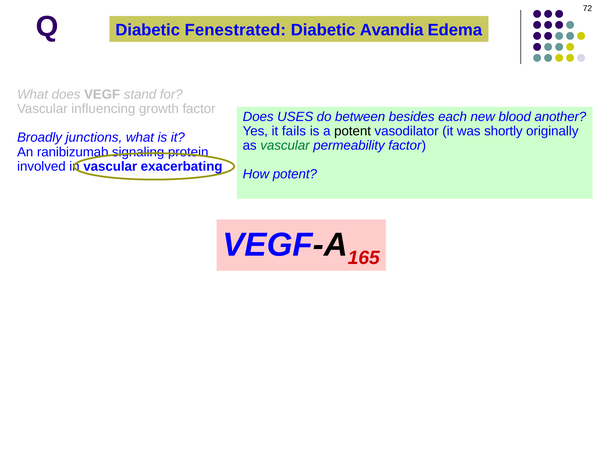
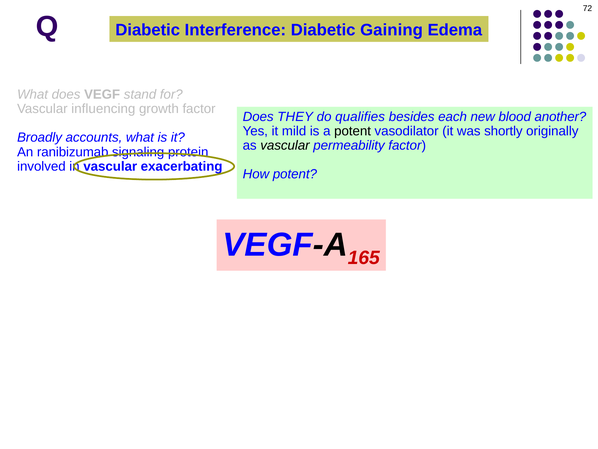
Fenestrated: Fenestrated -> Interference
Avandia: Avandia -> Gaining
USES: USES -> THEY
between: between -> qualifies
fails: fails -> mild
junctions: junctions -> accounts
vascular at (285, 145) colour: green -> black
